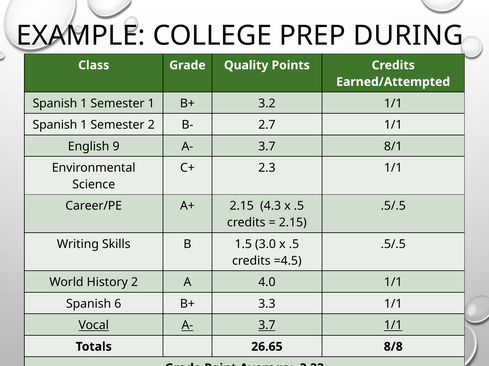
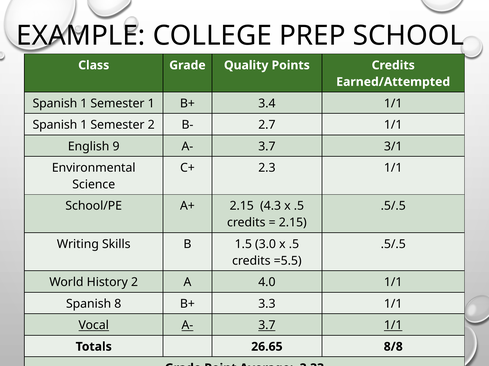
DURING: DURING -> SCHOOL
3.2: 3.2 -> 3.4
8/1: 8/1 -> 3/1
Career/PE: Career/PE -> School/PE
=4.5: =4.5 -> =5.5
Spanish 6: 6 -> 8
